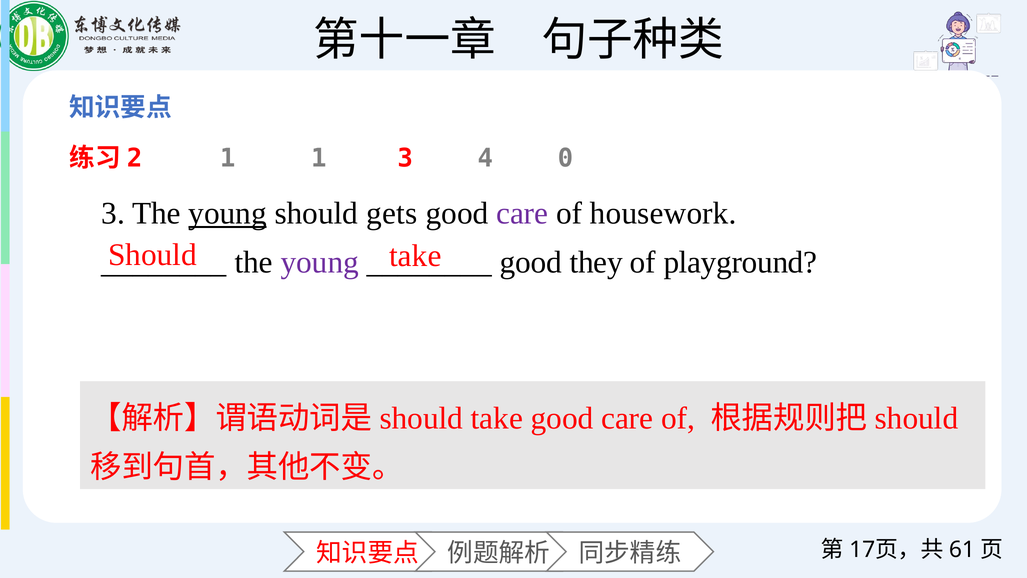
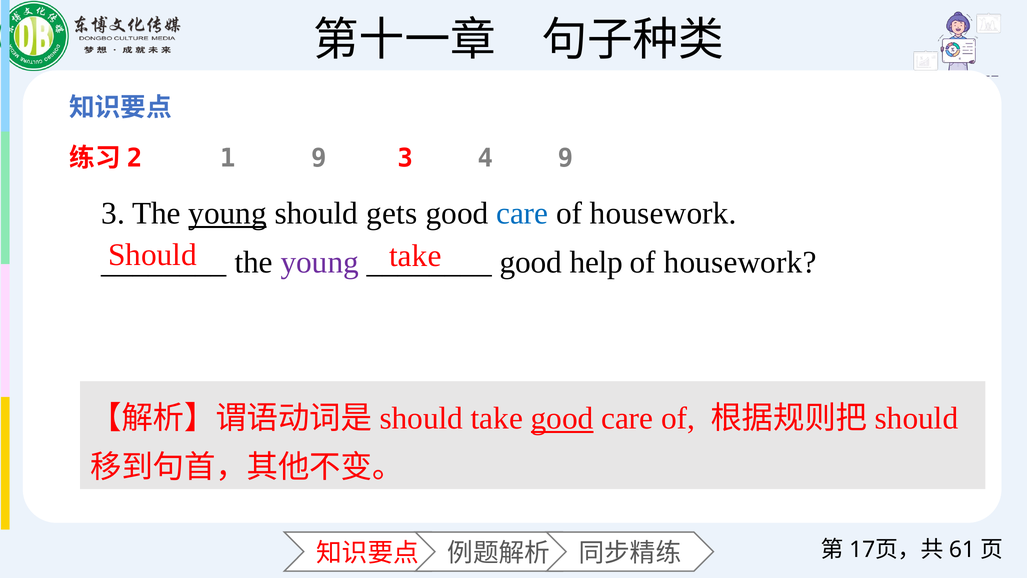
1 1: 1 -> 9
4 0: 0 -> 9
care at (522, 213) colour: purple -> blue
they: they -> help
playground at (740, 262): playground -> housework
good at (562, 418) underline: none -> present
